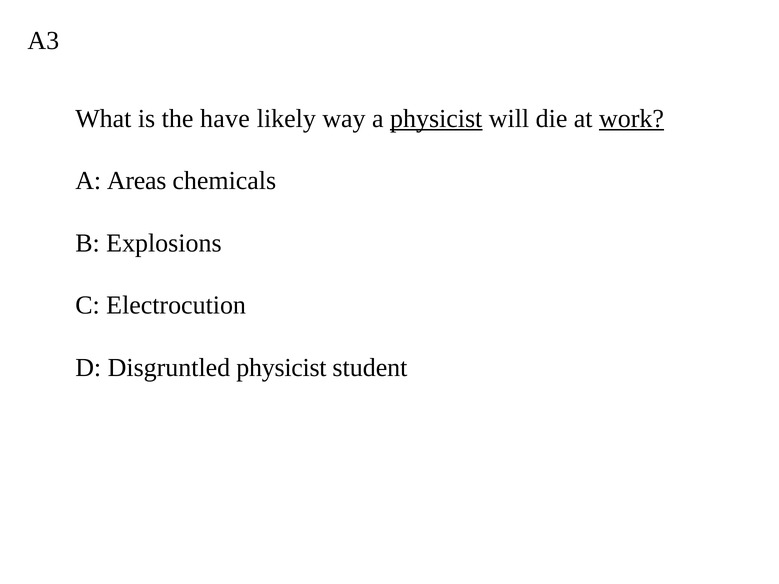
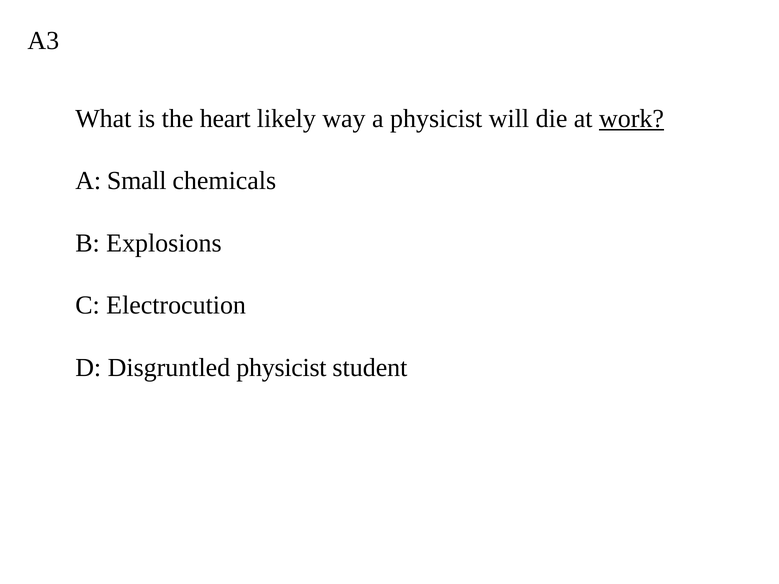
have: have -> heart
physicist at (436, 119) underline: present -> none
Areas: Areas -> Small
